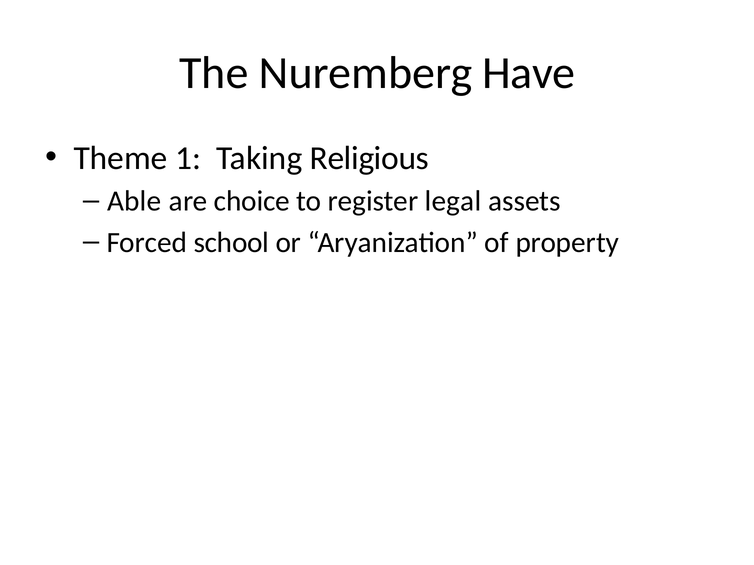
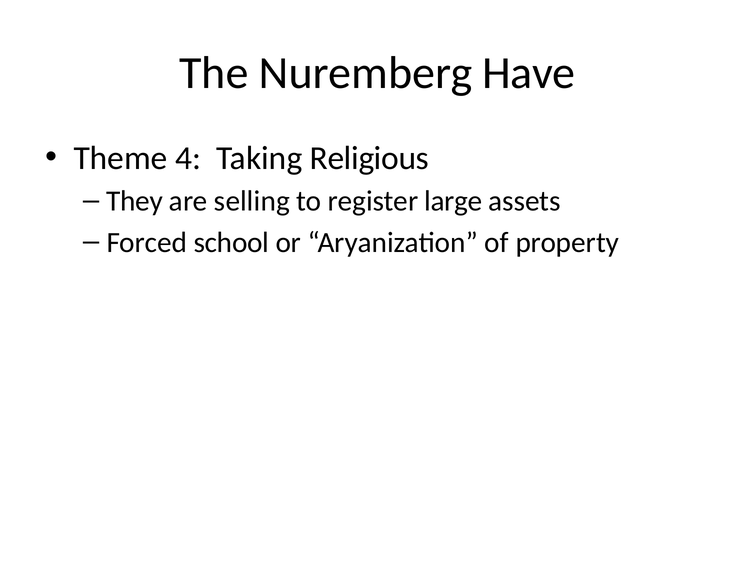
1: 1 -> 4
Able: Able -> They
choice: choice -> selling
legal: legal -> large
